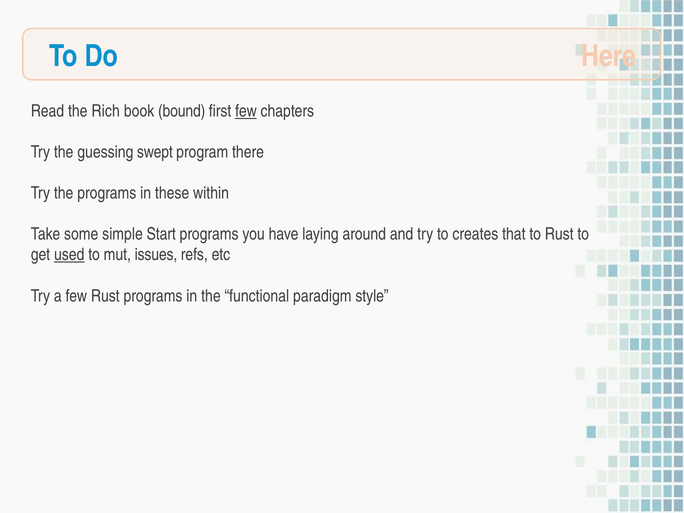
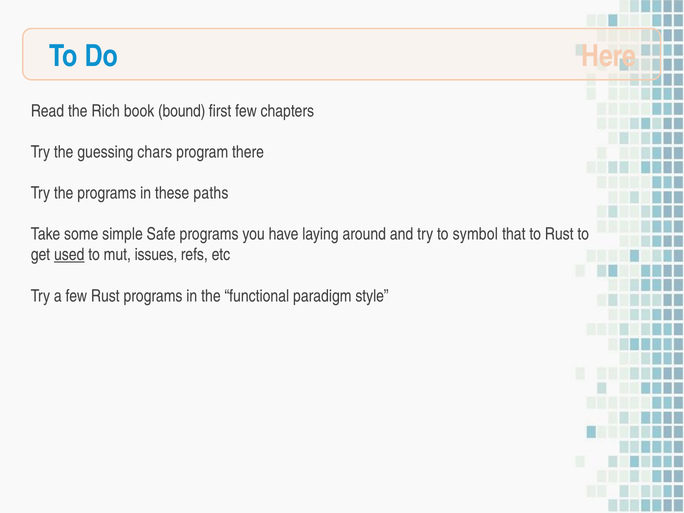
few at (246, 111) underline: present -> none
swept: swept -> chars
within: within -> paths
Start: Start -> Safe
creates: creates -> symbol
